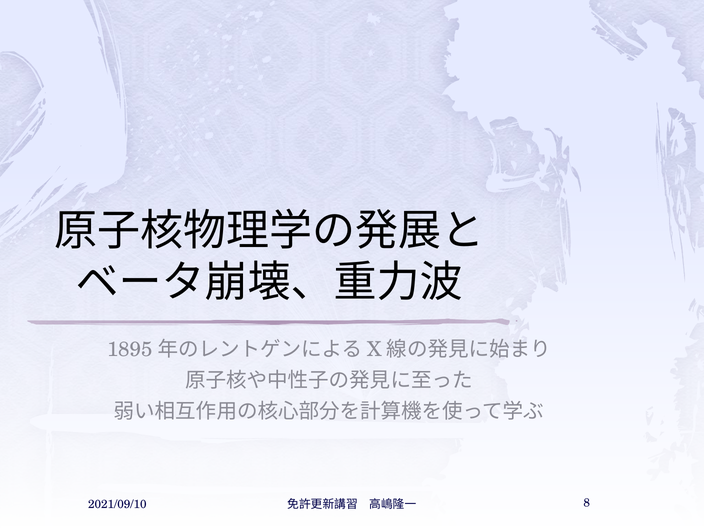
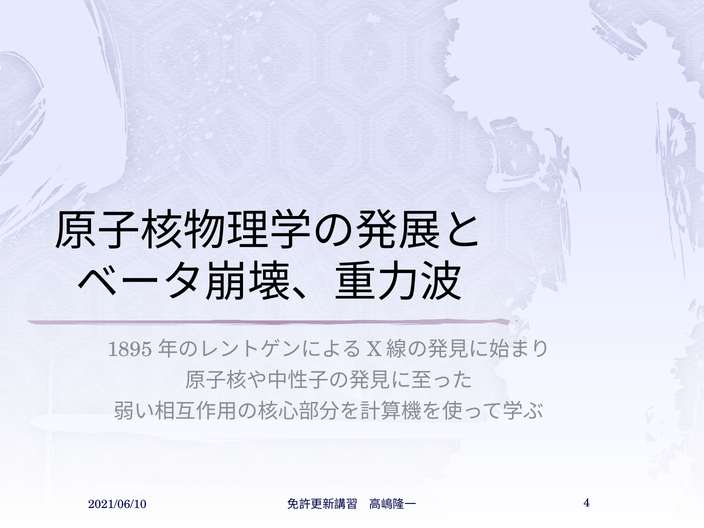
2021/09/10: 2021/09/10 -> 2021/06/10
8: 8 -> 4
